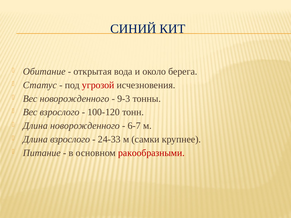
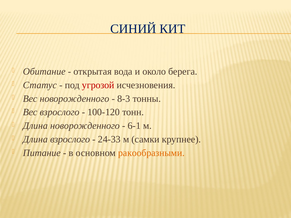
9-3: 9-3 -> 8-3
6-7: 6-7 -> 6-1
ракообразными colour: red -> orange
